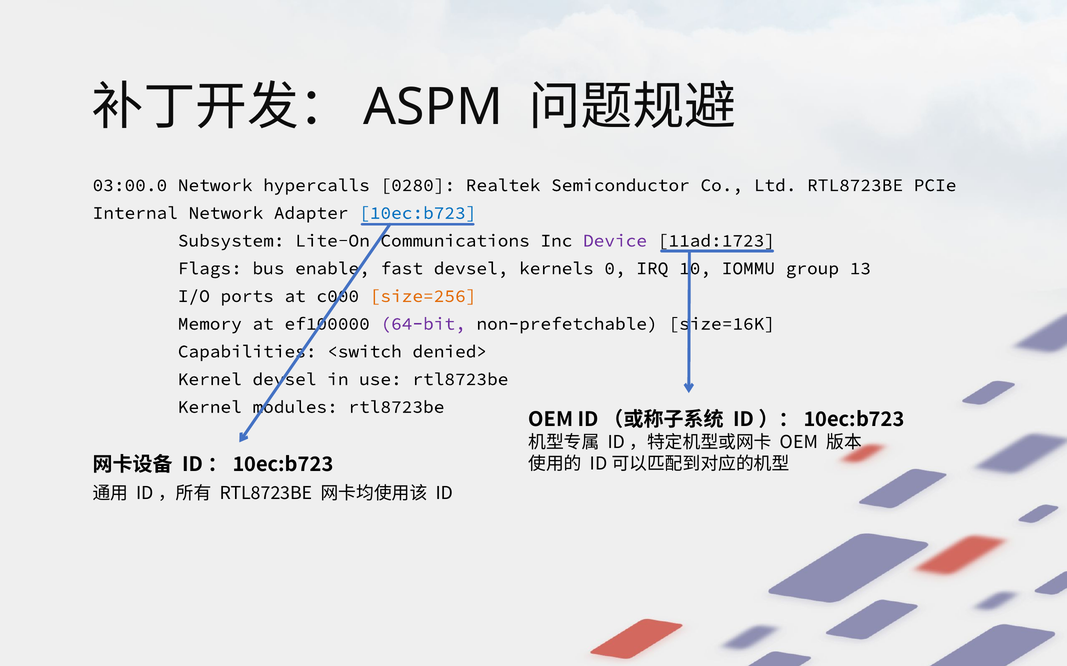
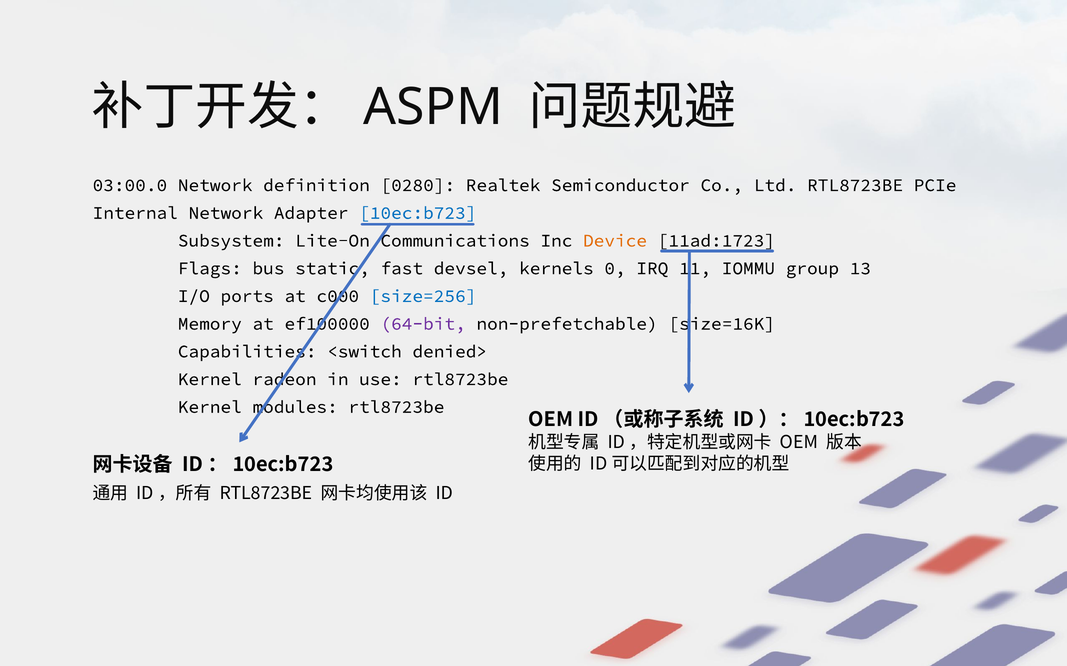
hypercalls: hypercalls -> definition
Device colour: purple -> orange
enable: enable -> static
10: 10 -> 11
size=256 colour: orange -> blue
Kernel devsel: devsel -> radeon
